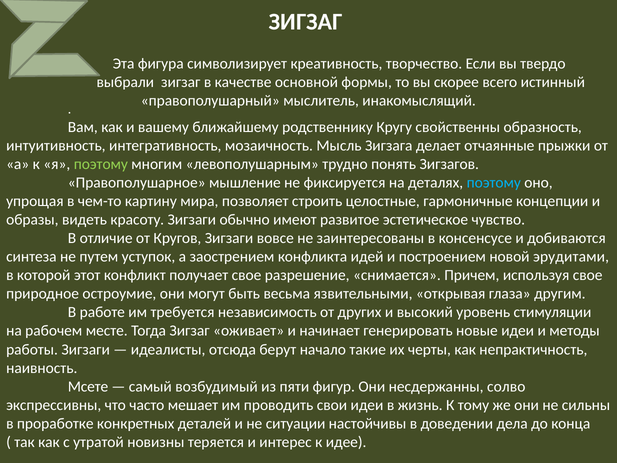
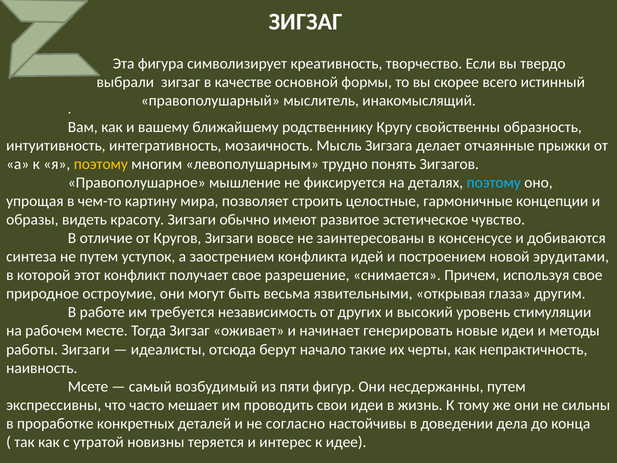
поэтому at (101, 164) colour: light green -> yellow
несдержанны солво: солво -> путем
ситуации: ситуации -> согласно
